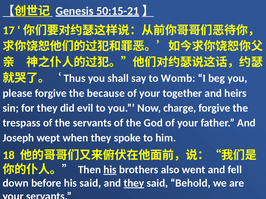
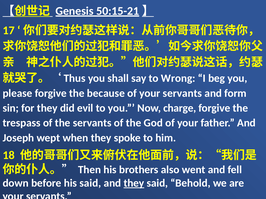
Womb: Womb -> Wrong
of your together: together -> servants
heirs: heirs -> form
his at (110, 170) underline: present -> none
